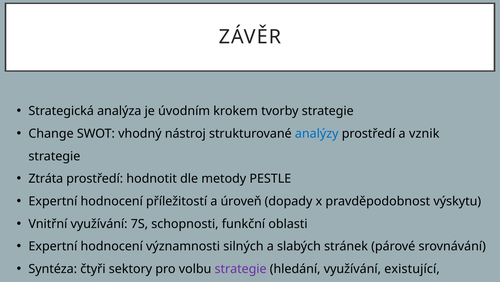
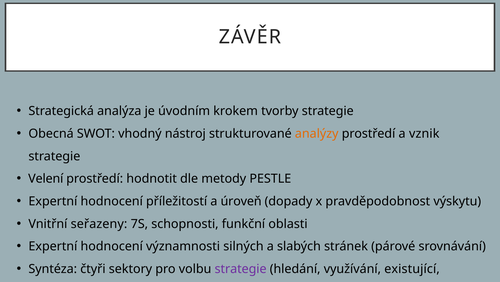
Change: Change -> Obecná
analýzy colour: blue -> orange
Ztráta: Ztráta -> Velení
Vnitřní využívání: využívání -> seřazeny
